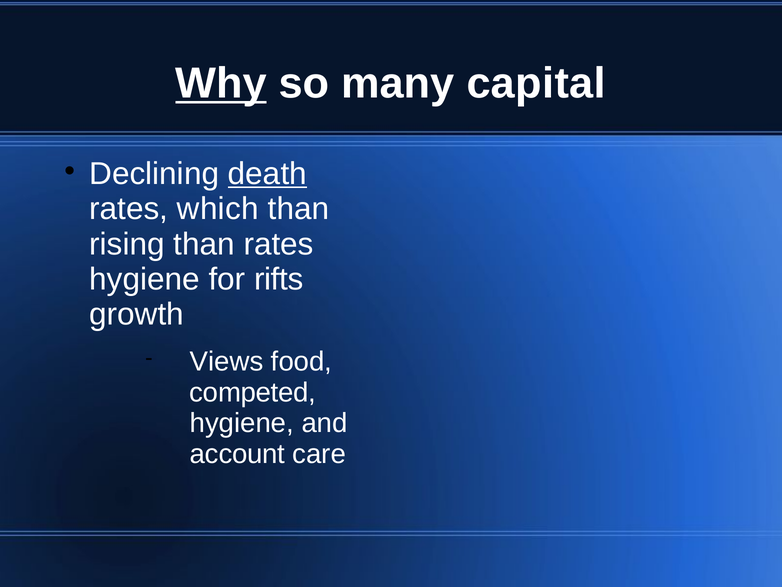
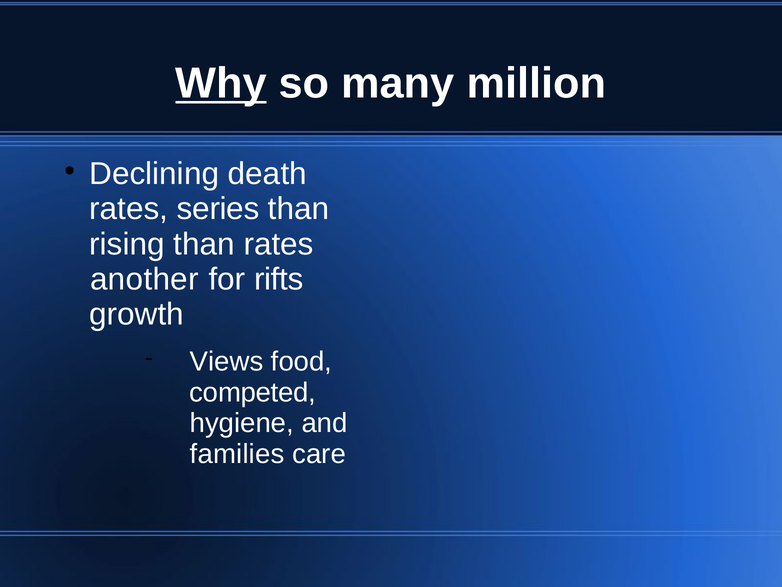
capital: capital -> million
death underline: present -> none
which: which -> series
hygiene at (145, 279): hygiene -> another
account: account -> families
